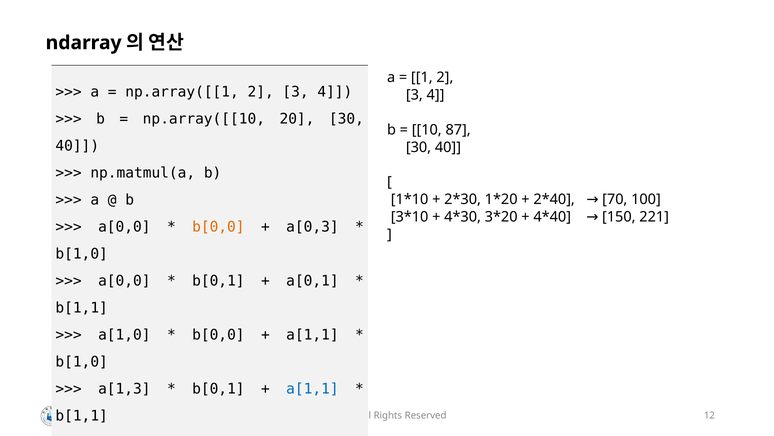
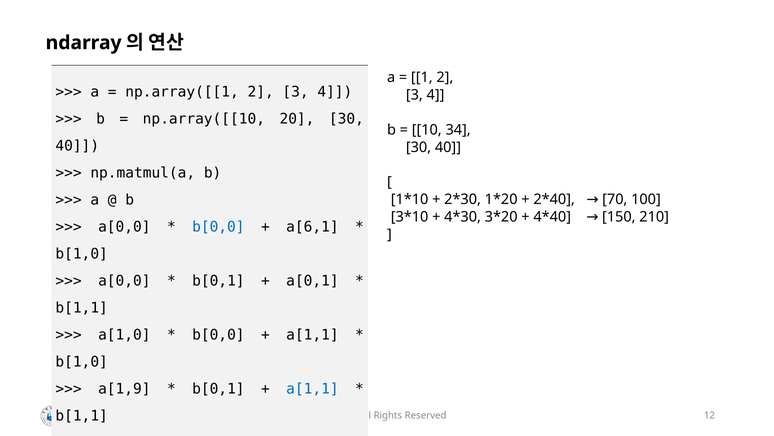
87: 87 -> 34
221: 221 -> 210
b[0,0 at (218, 227) colour: orange -> blue
a[0,3: a[0,3 -> a[6,1
a[1,3: a[1,3 -> a[1,9
